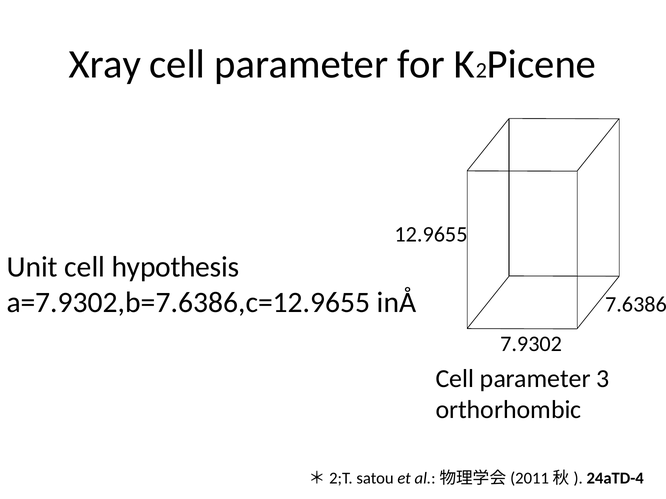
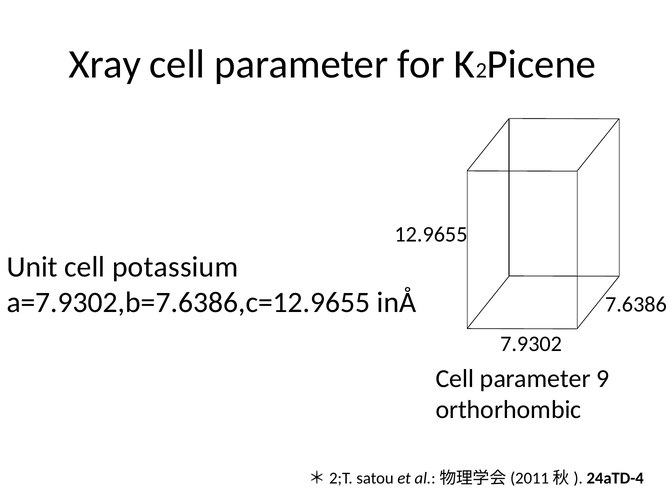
hypothesis: hypothesis -> potassium
3: 3 -> 9
